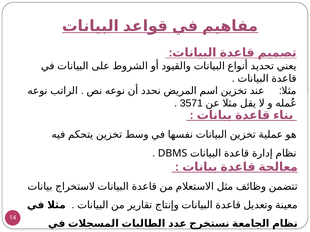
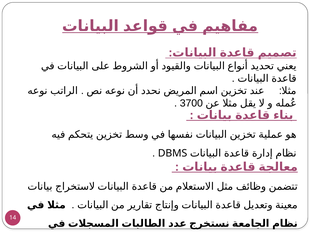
3571: 3571 -> 3700
